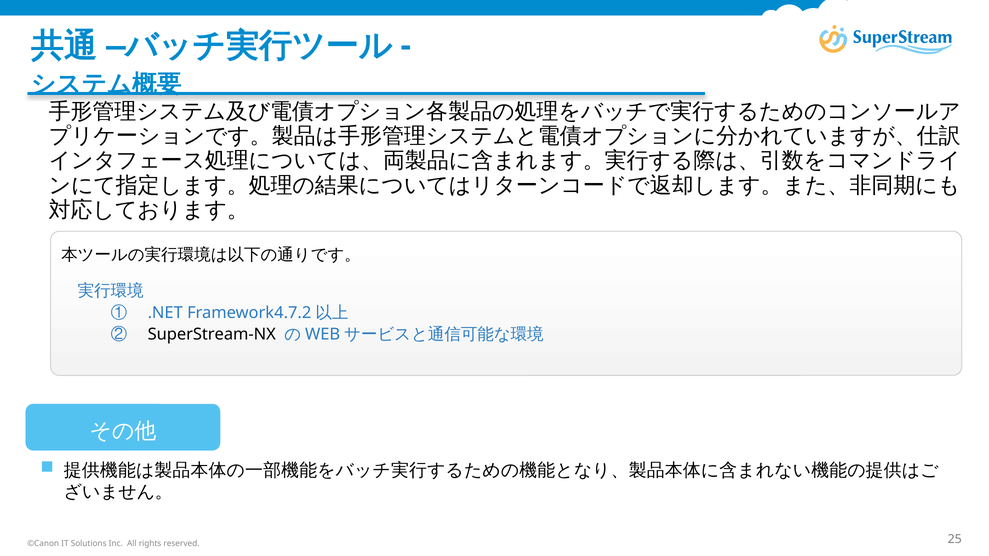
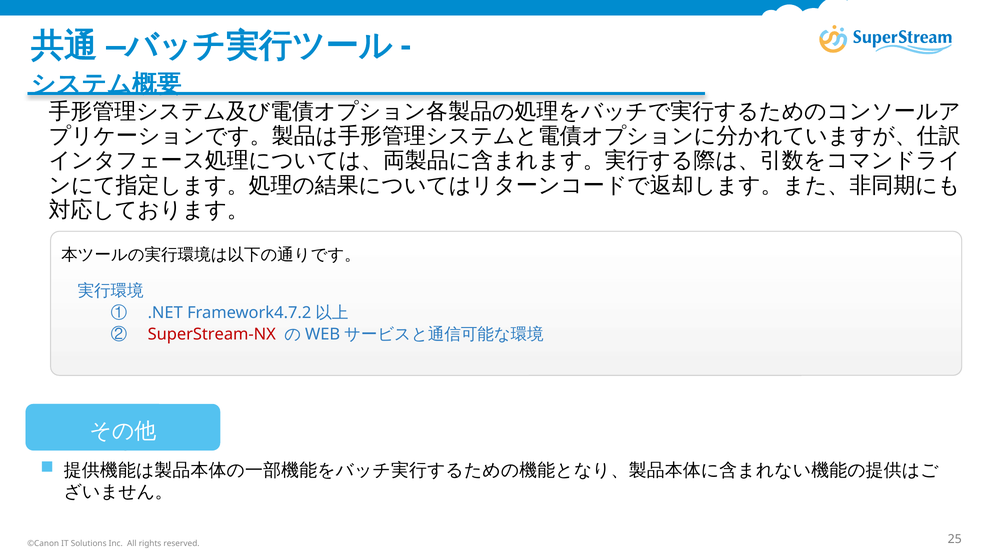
SuperStream-NX colour: black -> red
